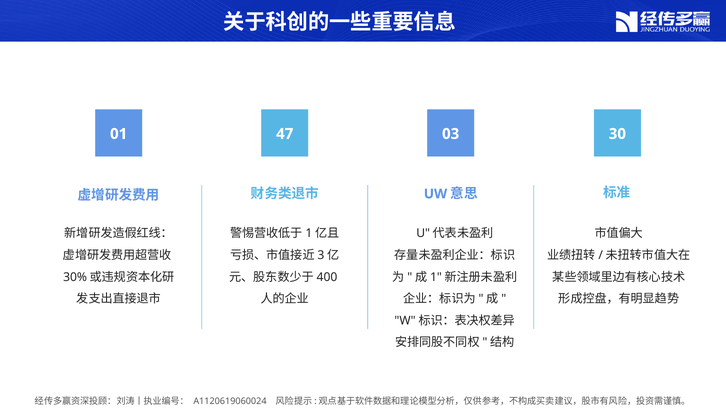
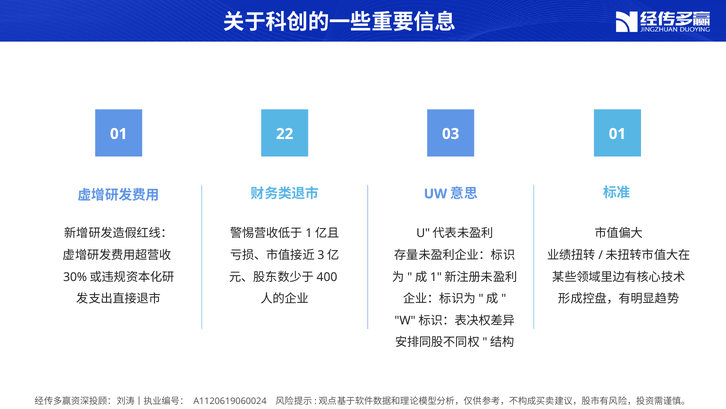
47: 47 -> 22
03 30: 30 -> 01
